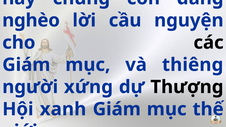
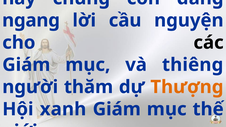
nghèo: nghèo -> ngang
xứng: xứng -> thăm
Thượng colour: black -> orange
